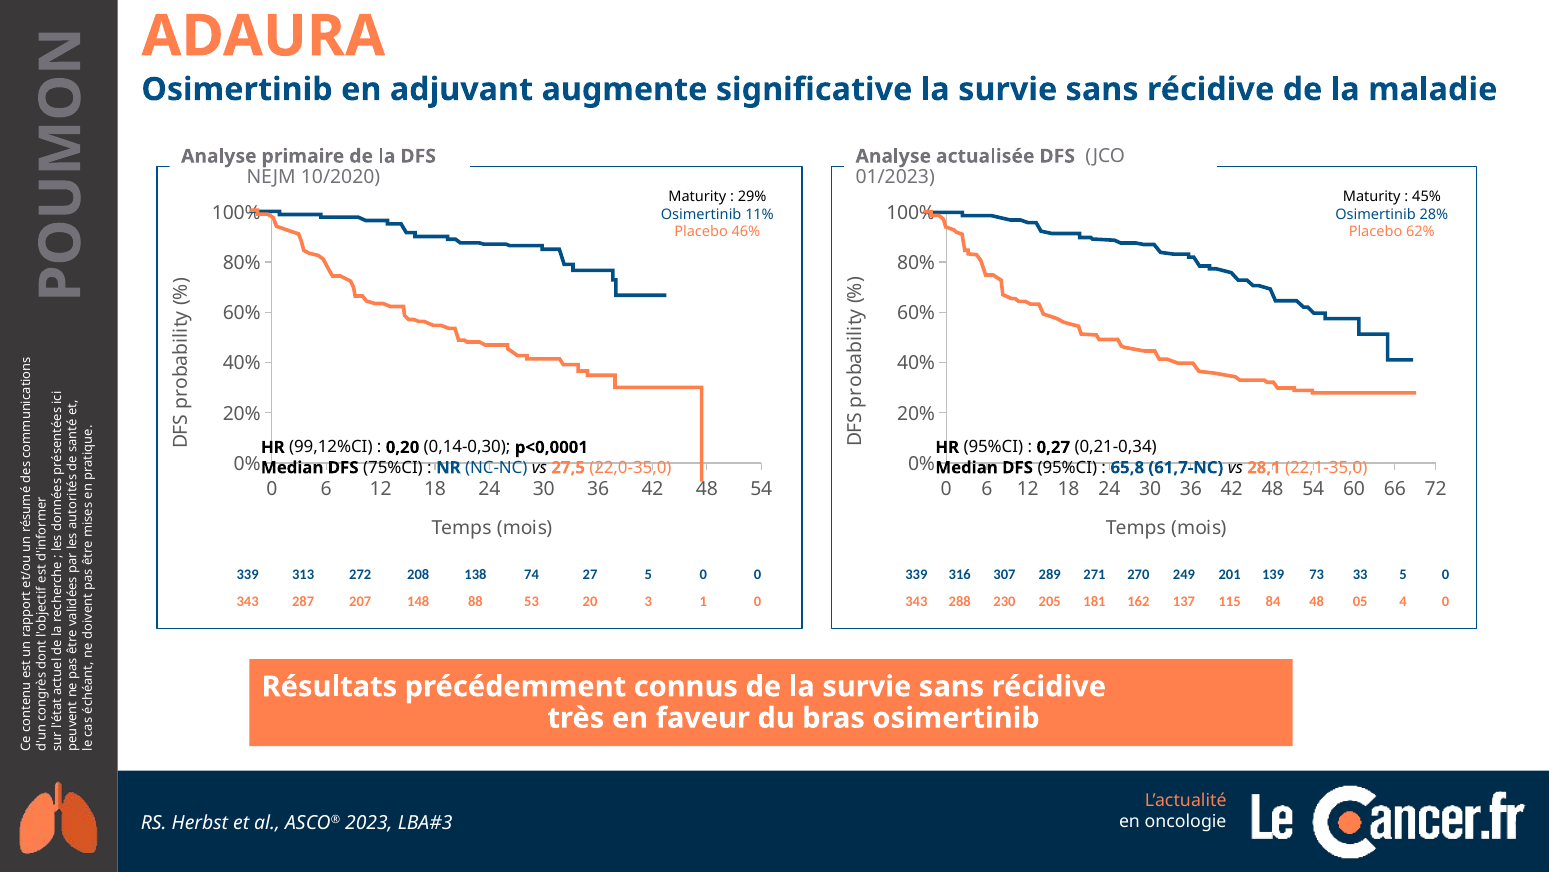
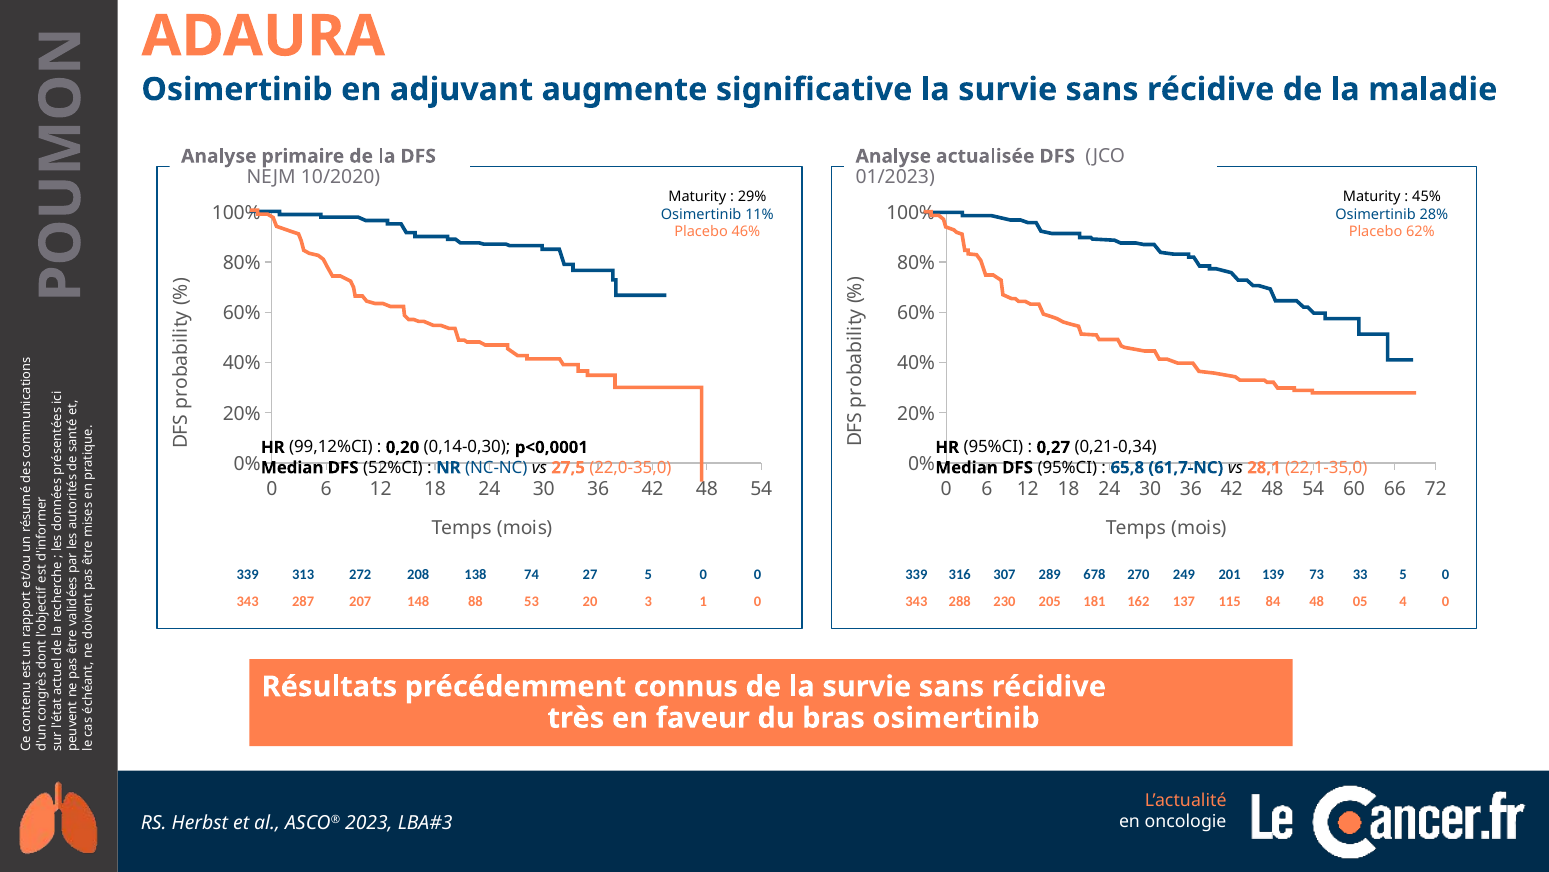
75%CI: 75%CI -> 52%CI
271: 271 -> 678
